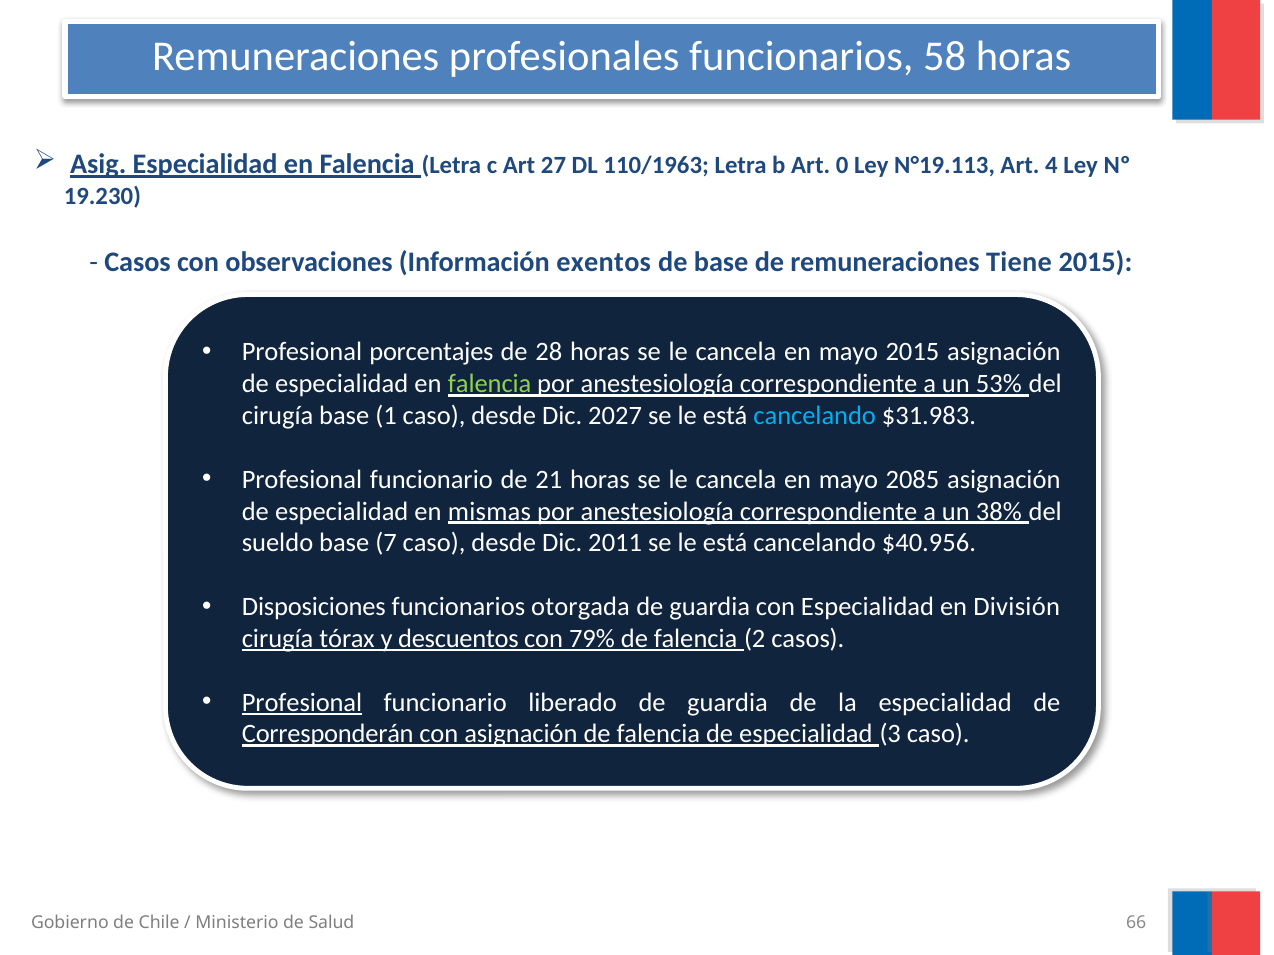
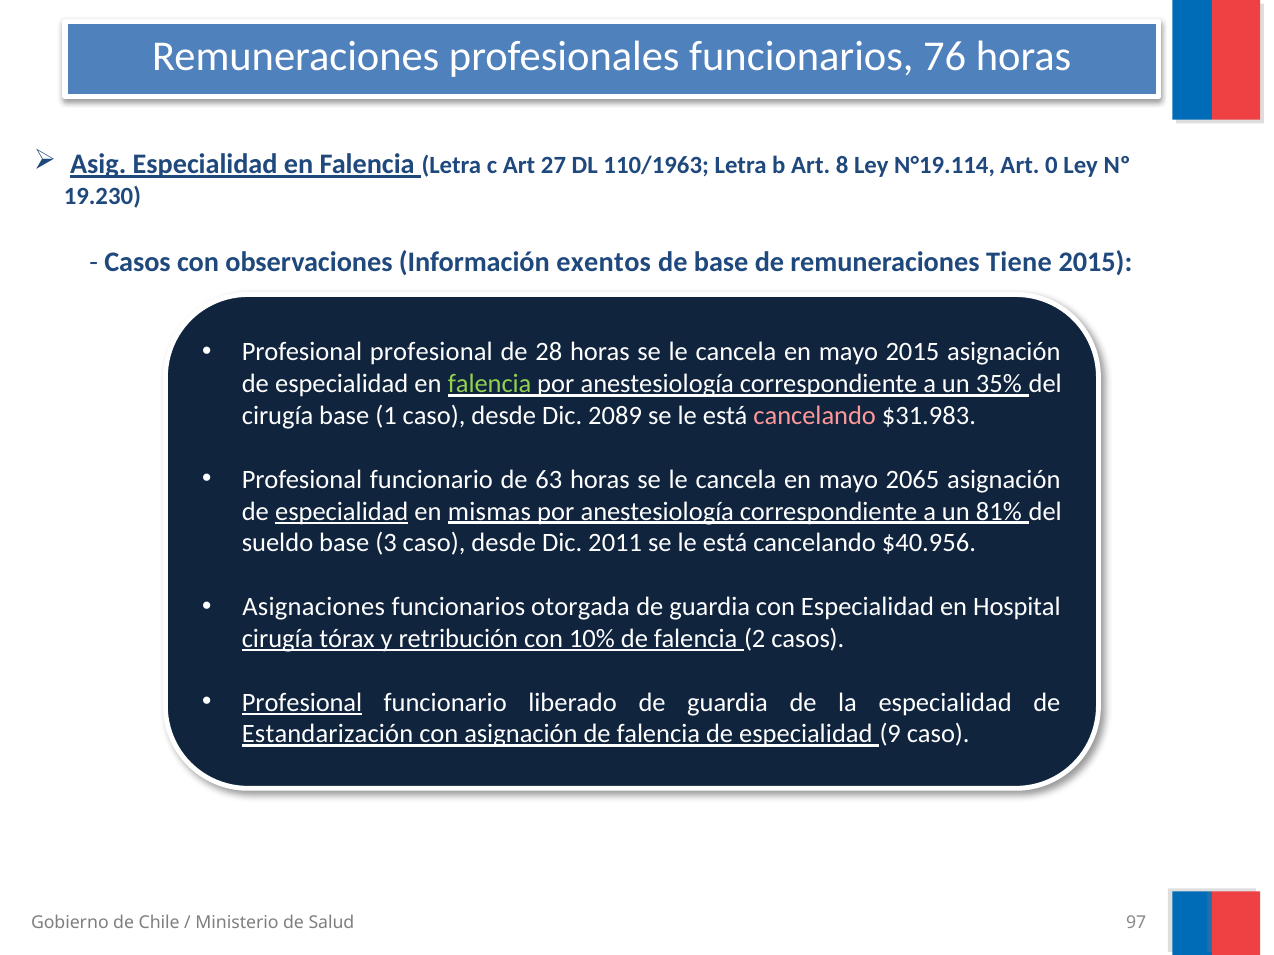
58: 58 -> 76
0: 0 -> 8
N°19.113: N°19.113 -> N°19.114
4: 4 -> 0
Profesional porcentajes: porcentajes -> profesional
53%: 53% -> 35%
2027: 2027 -> 2089
cancelando at (815, 416) colour: light blue -> pink
21: 21 -> 63
2085: 2085 -> 2065
especialidad at (342, 512) underline: none -> present
38%: 38% -> 81%
7: 7 -> 3
Disposiciones: Disposiciones -> Asignaciones
División: División -> Hospital
descuentos: descuentos -> retribución
79%: 79% -> 10%
Corresponderán: Corresponderán -> Estandarización
3: 3 -> 9
66: 66 -> 97
